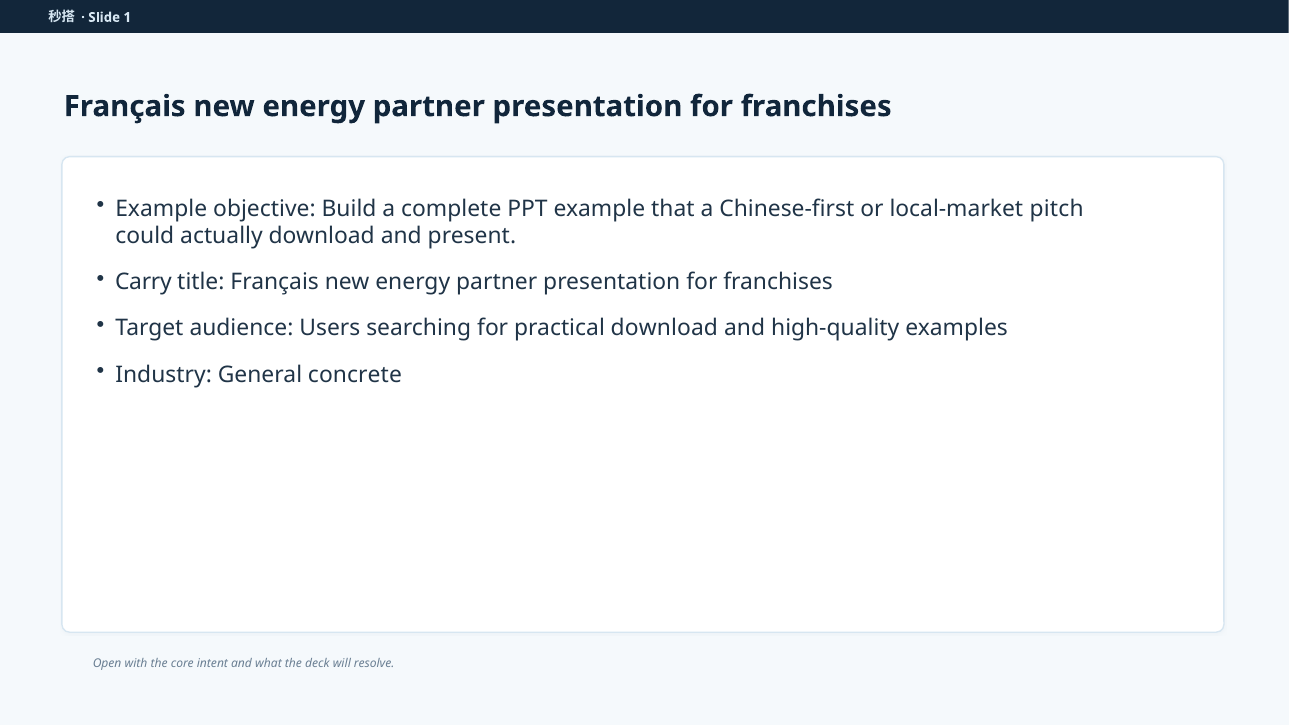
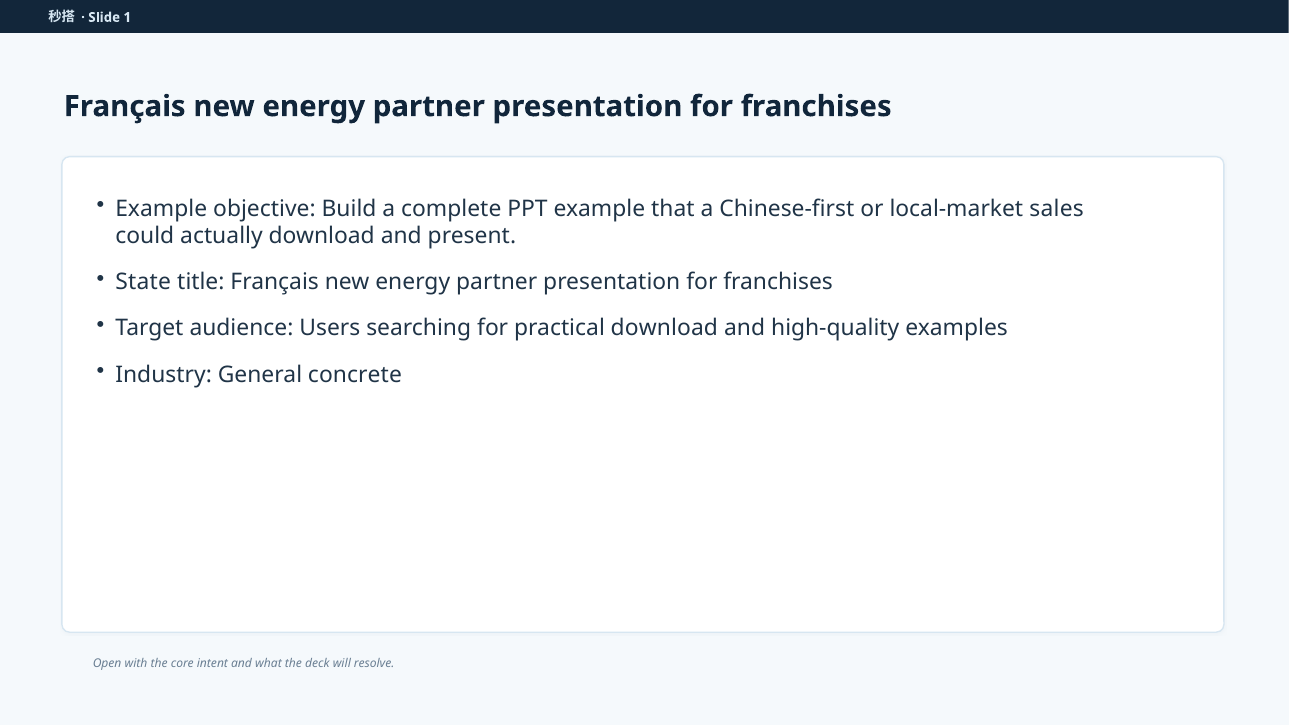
pitch: pitch -> sales
Carry: Carry -> State
